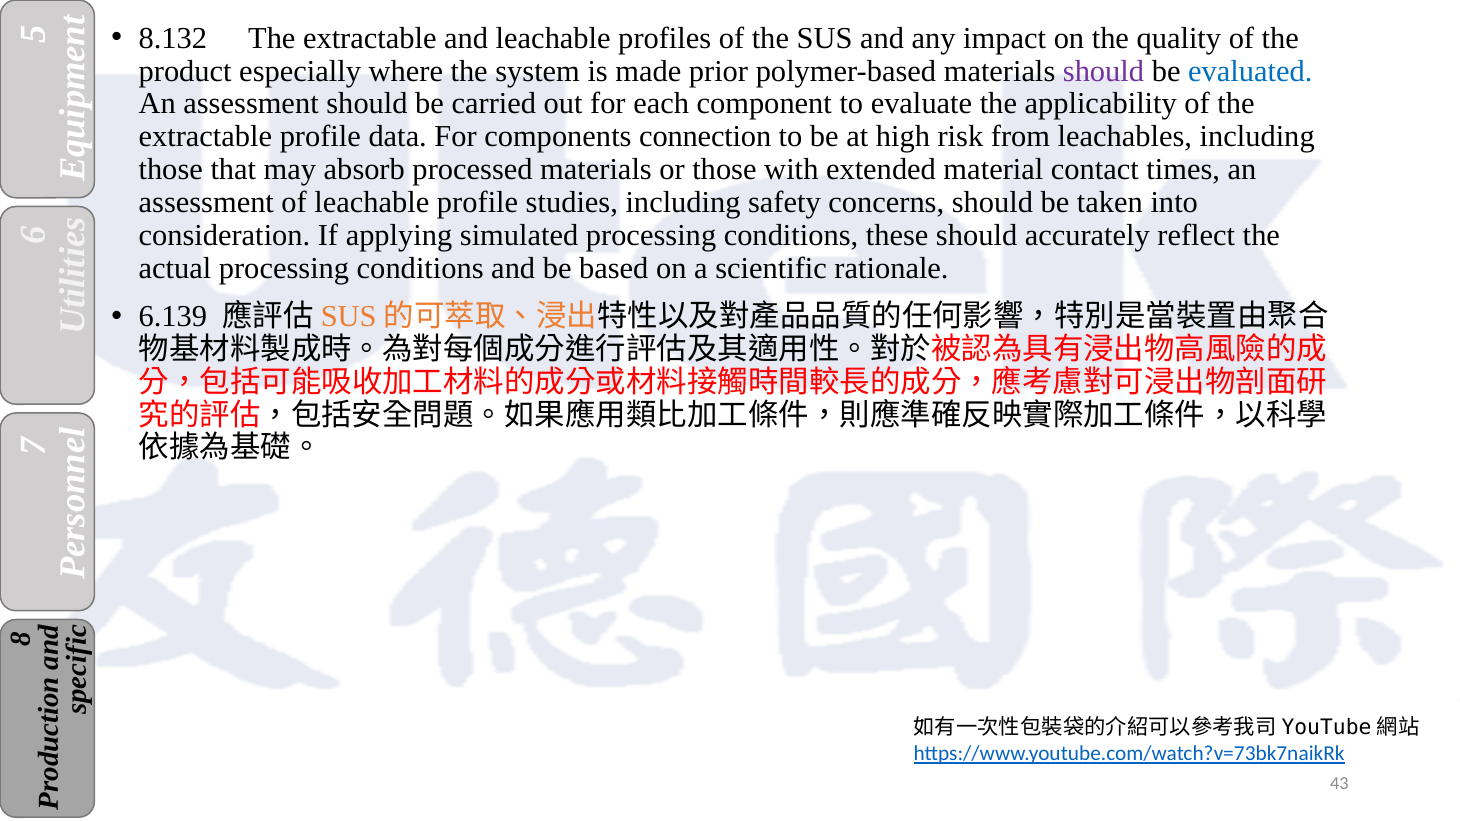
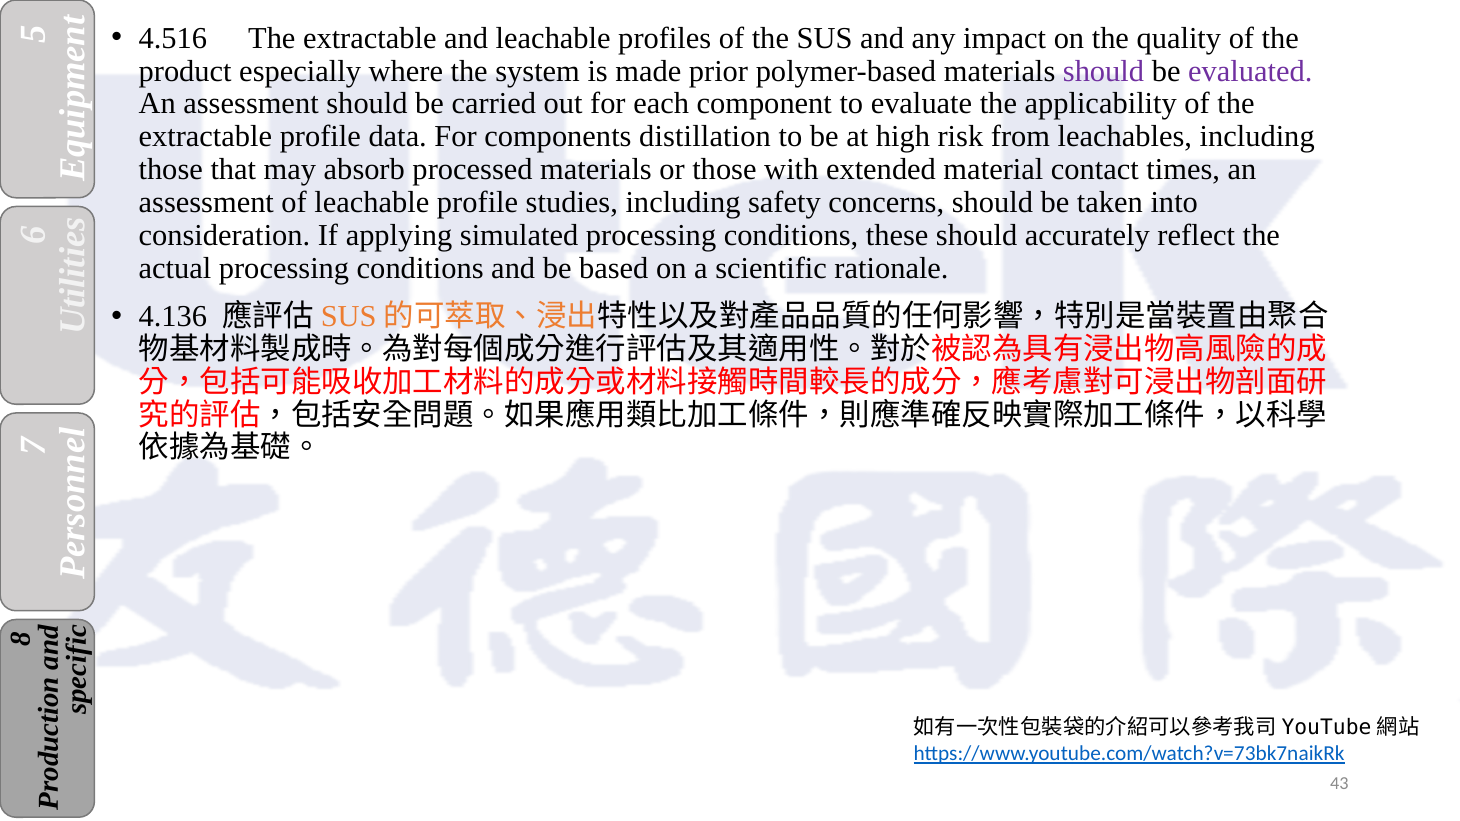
8.132: 8.132 -> 4.516
evaluated colour: blue -> purple
connection: connection -> distillation
6.139: 6.139 -> 4.136
